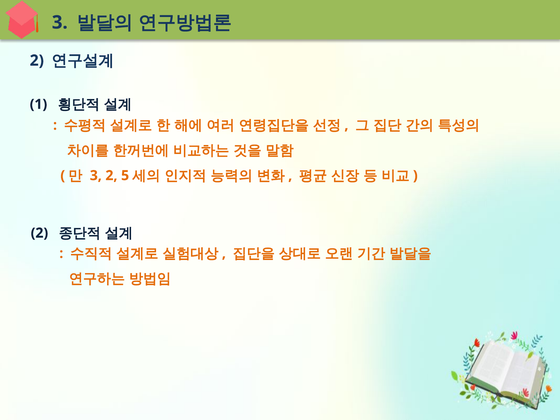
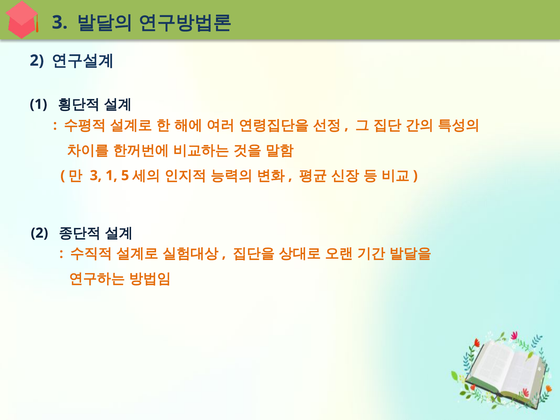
3 2: 2 -> 1
